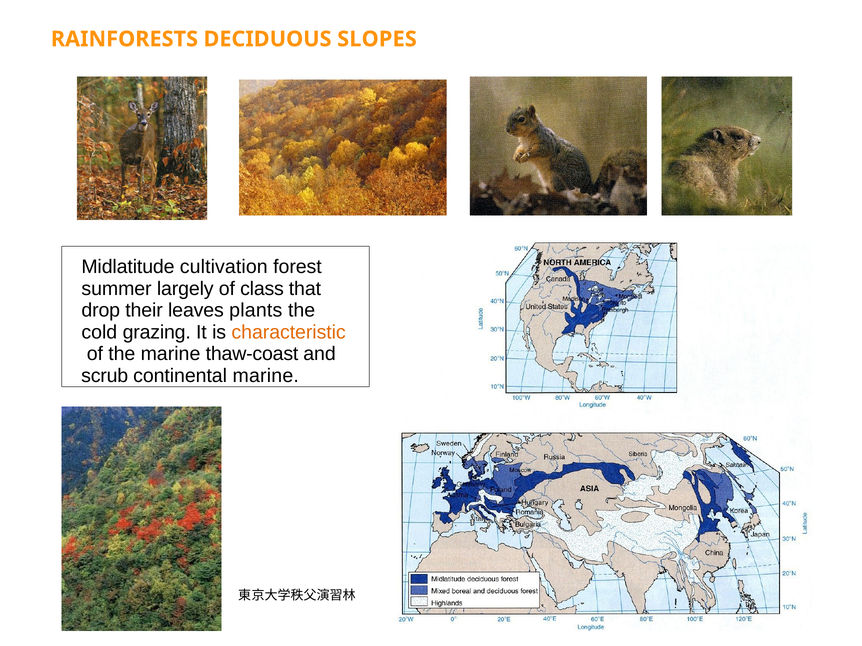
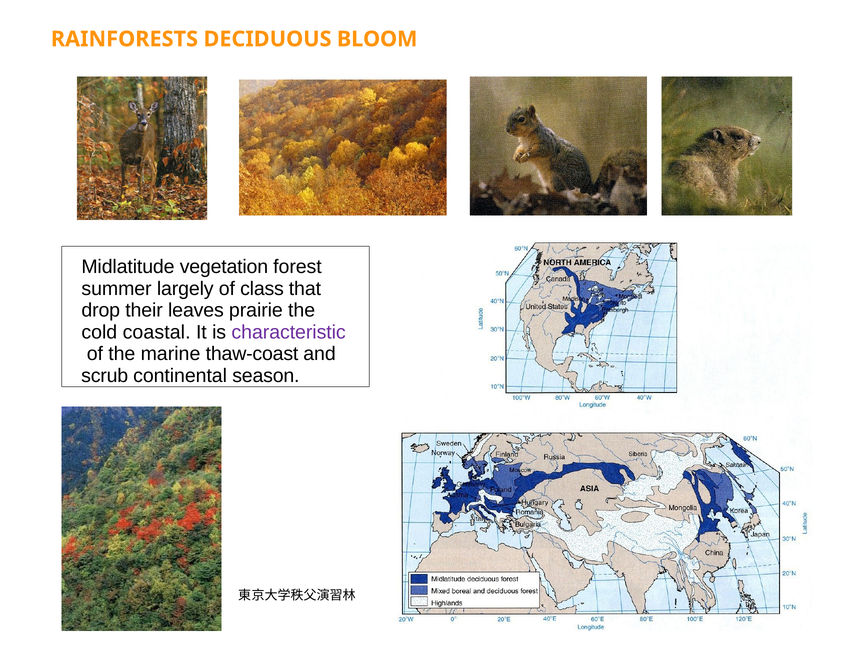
SLOPES: SLOPES -> BLOOM
cultivation: cultivation -> vegetation
plants: plants -> prairie
grazing: grazing -> coastal
characteristic colour: orange -> purple
continental marine: marine -> season
